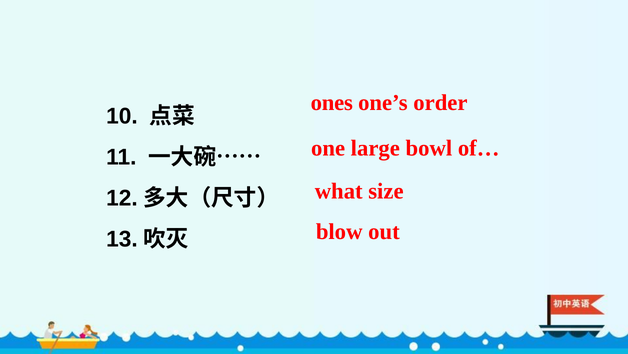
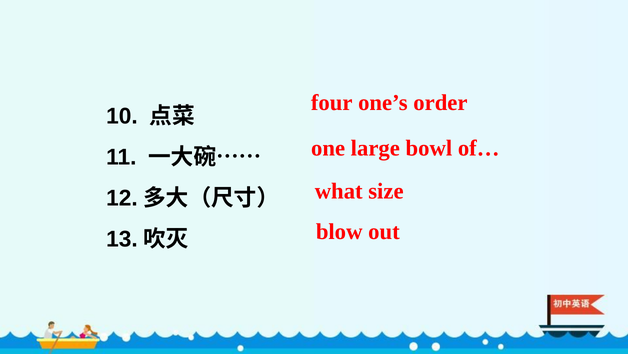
ones: ones -> four
